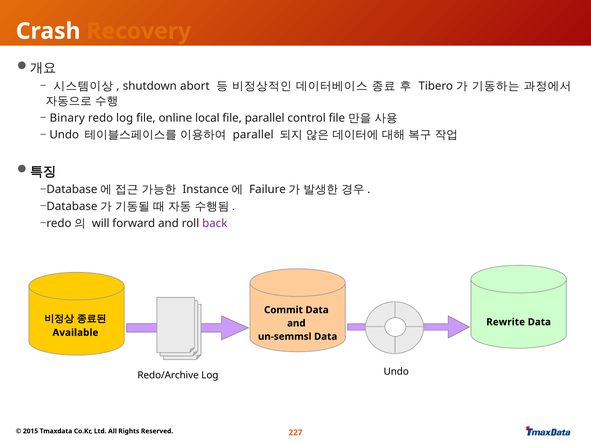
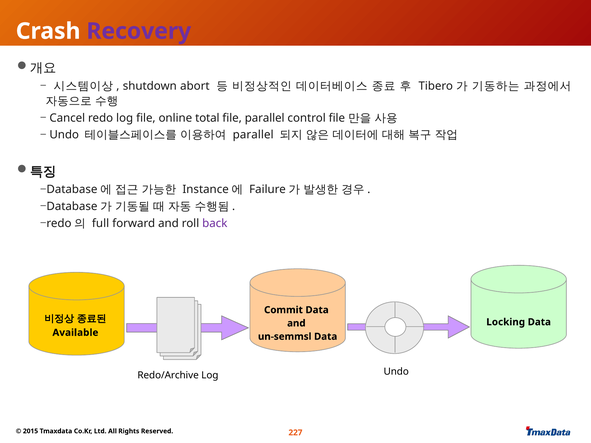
Recovery colour: orange -> purple
Binary: Binary -> Cancel
local: local -> total
will: will -> full
Rewrite: Rewrite -> Locking
